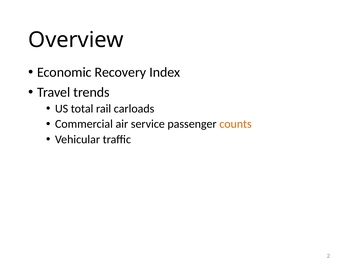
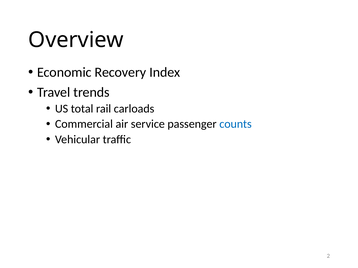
counts colour: orange -> blue
